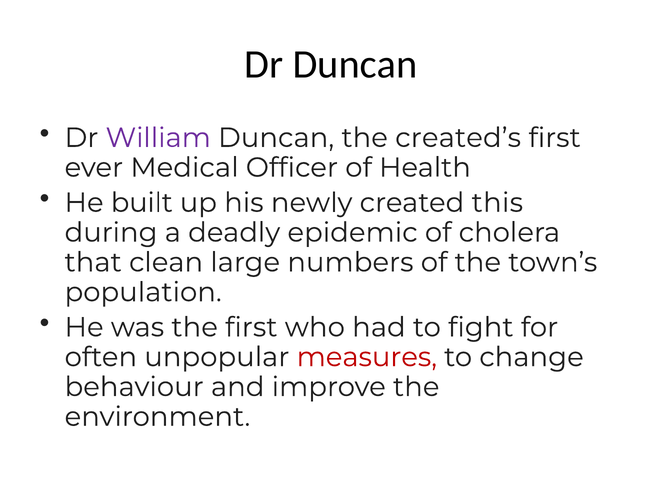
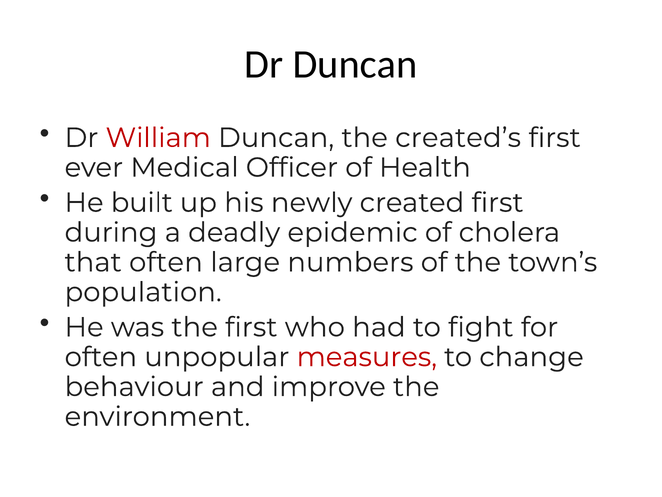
William colour: purple -> red
created this: this -> first
that clean: clean -> often
